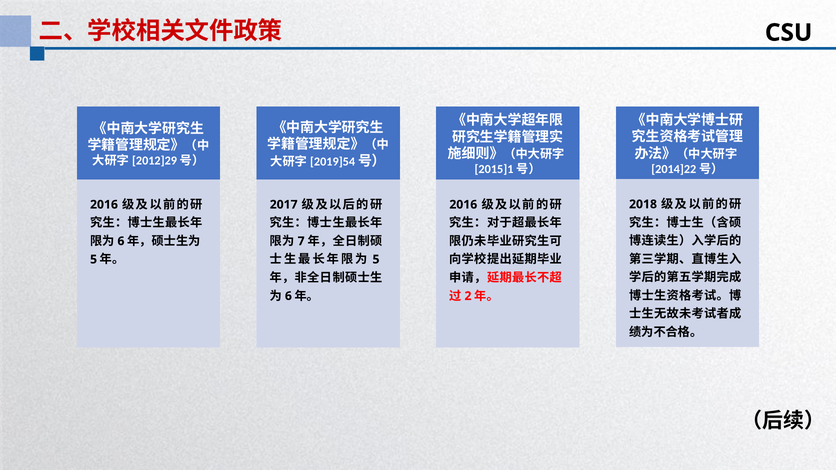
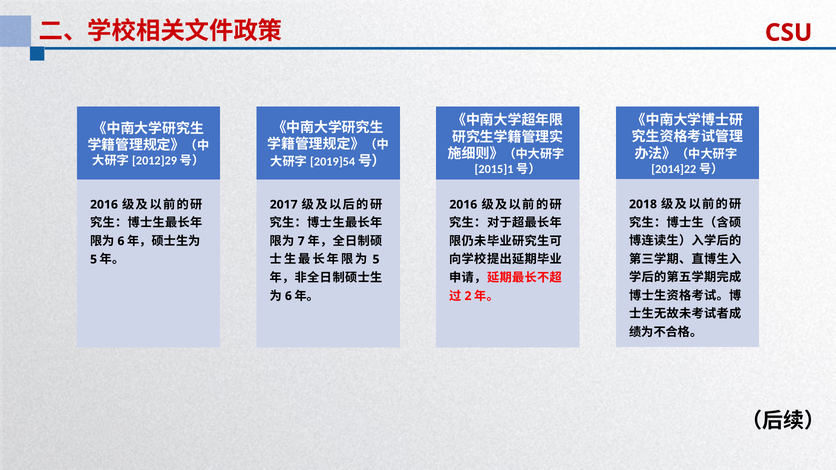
CSU colour: black -> red
